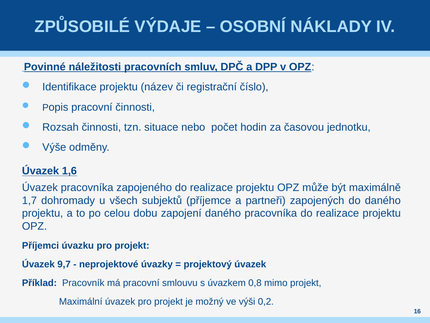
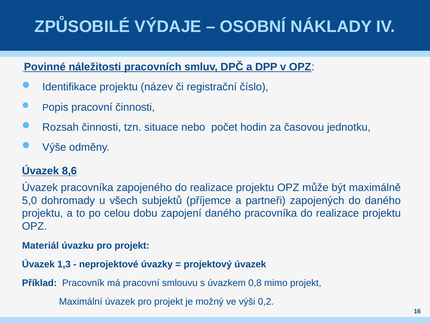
1,6: 1,6 -> 8,6
1,7: 1,7 -> 5,0
Příjemci: Příjemci -> Materiál
9,7: 9,7 -> 1,3
